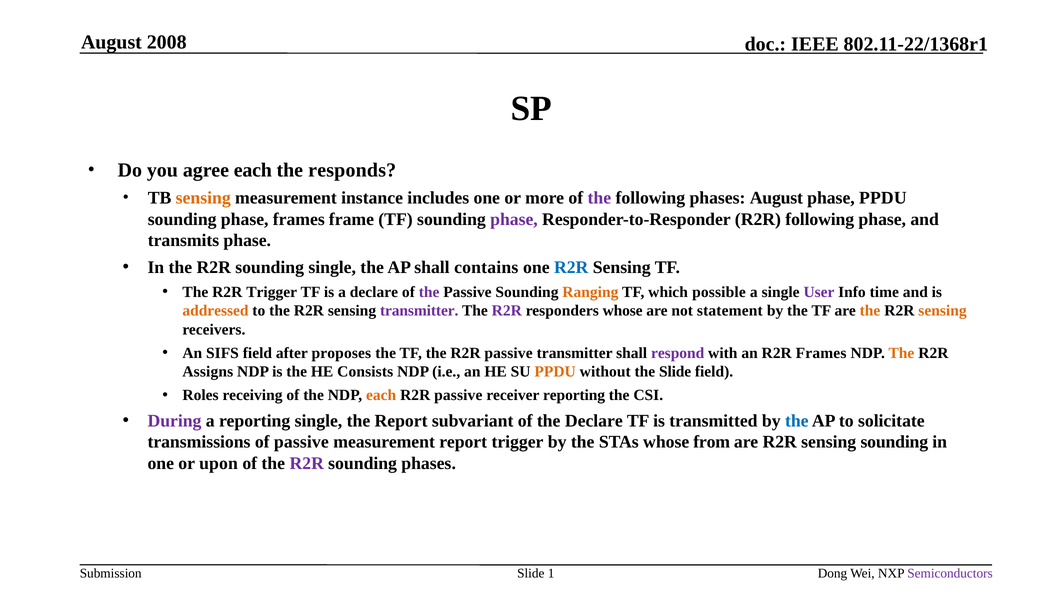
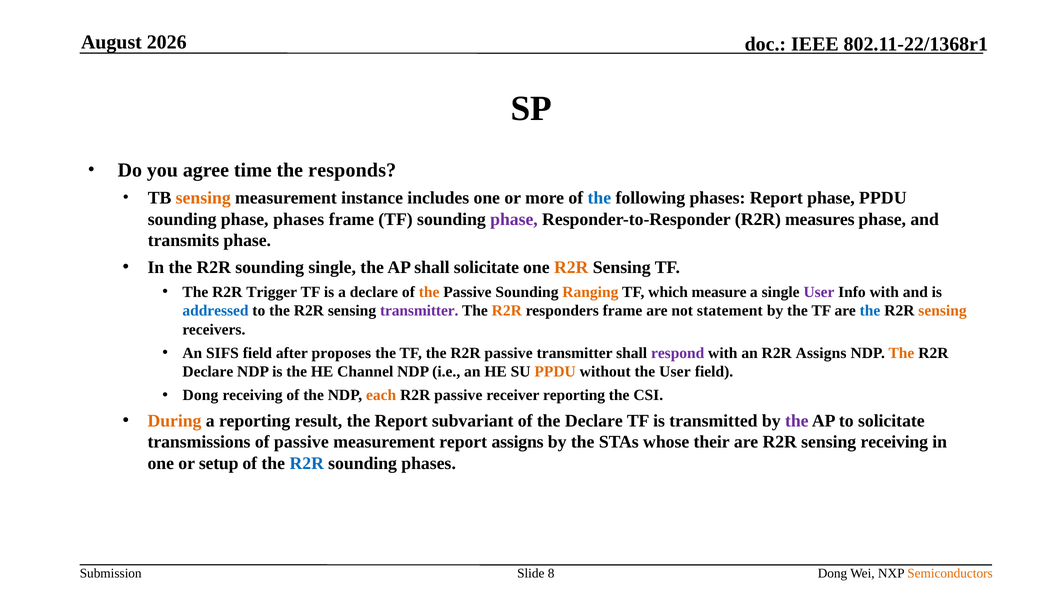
2008: 2008 -> 2026
agree each: each -> time
the at (599, 198) colour: purple -> blue
phases August: August -> Report
phase frames: frames -> phases
R2R following: following -> measures
shall contains: contains -> solicitate
R2R at (571, 267) colour: blue -> orange
the at (429, 292) colour: purple -> orange
possible: possible -> measure
Info time: time -> with
addressed colour: orange -> blue
R2R at (507, 311) colour: purple -> orange
responders whose: whose -> frame
the at (870, 311) colour: orange -> blue
R2R Frames: Frames -> Assigns
Assigns at (208, 372): Assigns -> Declare
Consists: Consists -> Channel
the Slide: Slide -> User
Roles at (201, 395): Roles -> Dong
During colour: purple -> orange
reporting single: single -> result
the at (797, 421) colour: blue -> purple
report trigger: trigger -> assigns
from: from -> their
sensing sounding: sounding -> receiving
upon: upon -> setup
R2R at (307, 463) colour: purple -> blue
1: 1 -> 8
Semiconductors colour: purple -> orange
